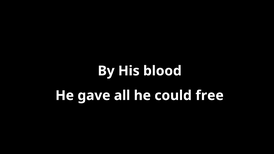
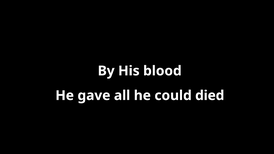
free: free -> died
